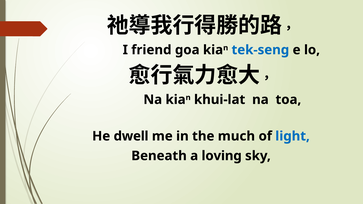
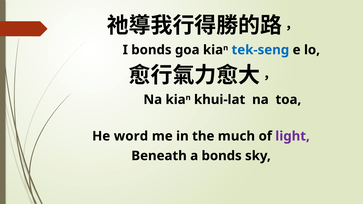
I friend: friend -> bonds
dwell: dwell -> word
light colour: blue -> purple
a loving: loving -> bonds
